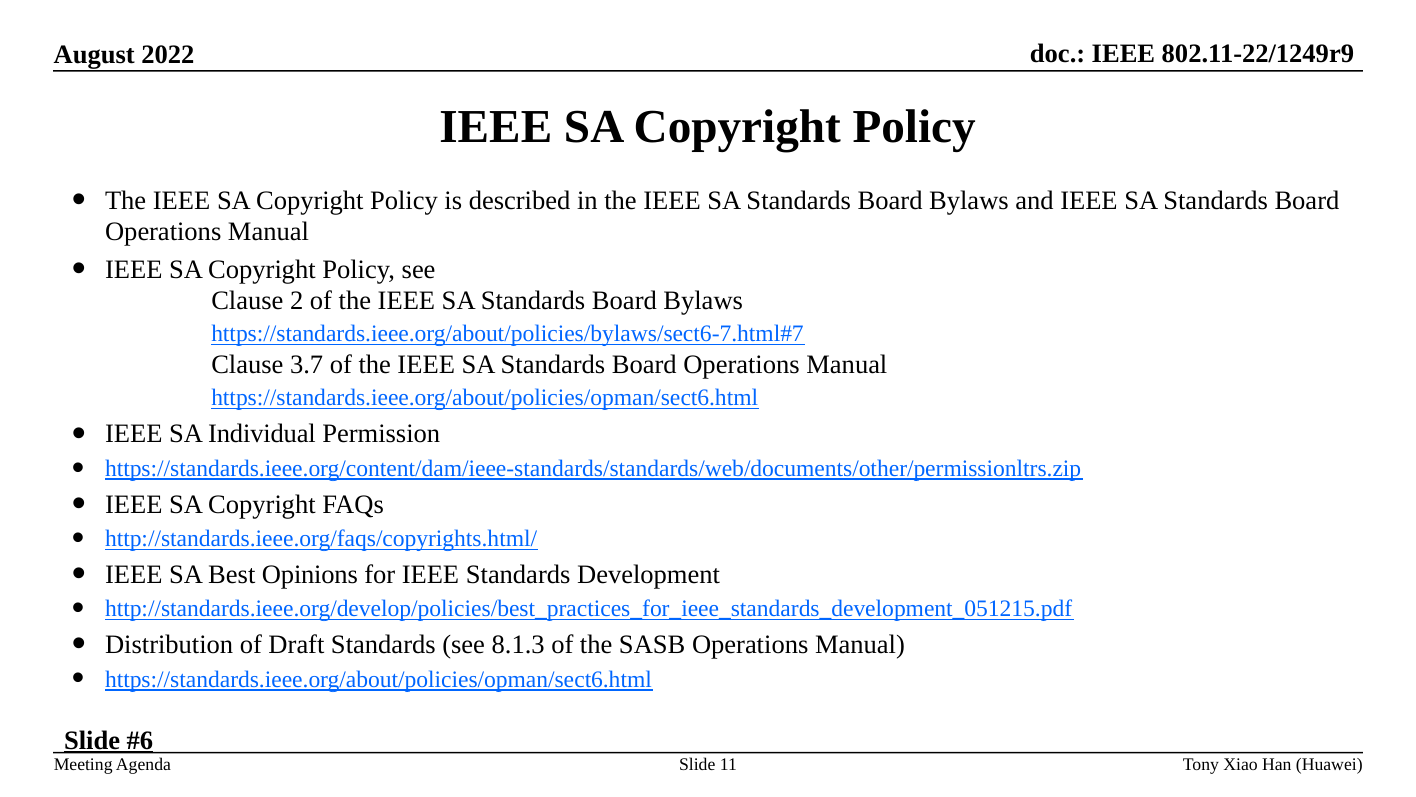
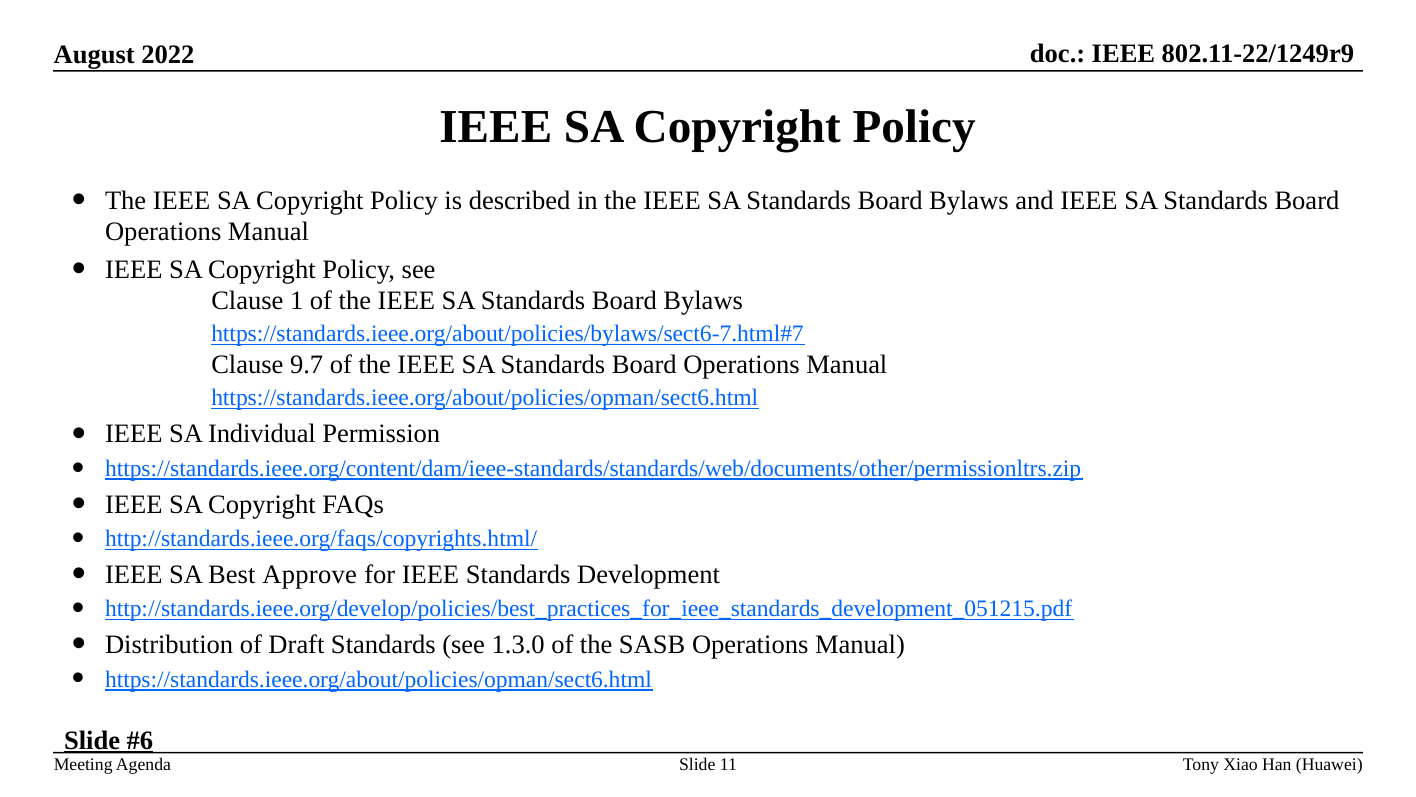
2: 2 -> 1
3.7: 3.7 -> 9.7
Opinions: Opinions -> Approve
8.1.3: 8.1.3 -> 1.3.0
